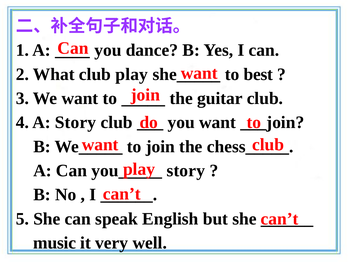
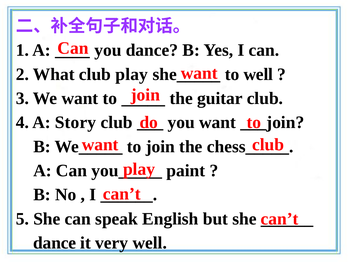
to best: best -> well
story at (186, 170): story -> paint
music at (55, 243): music -> dance
